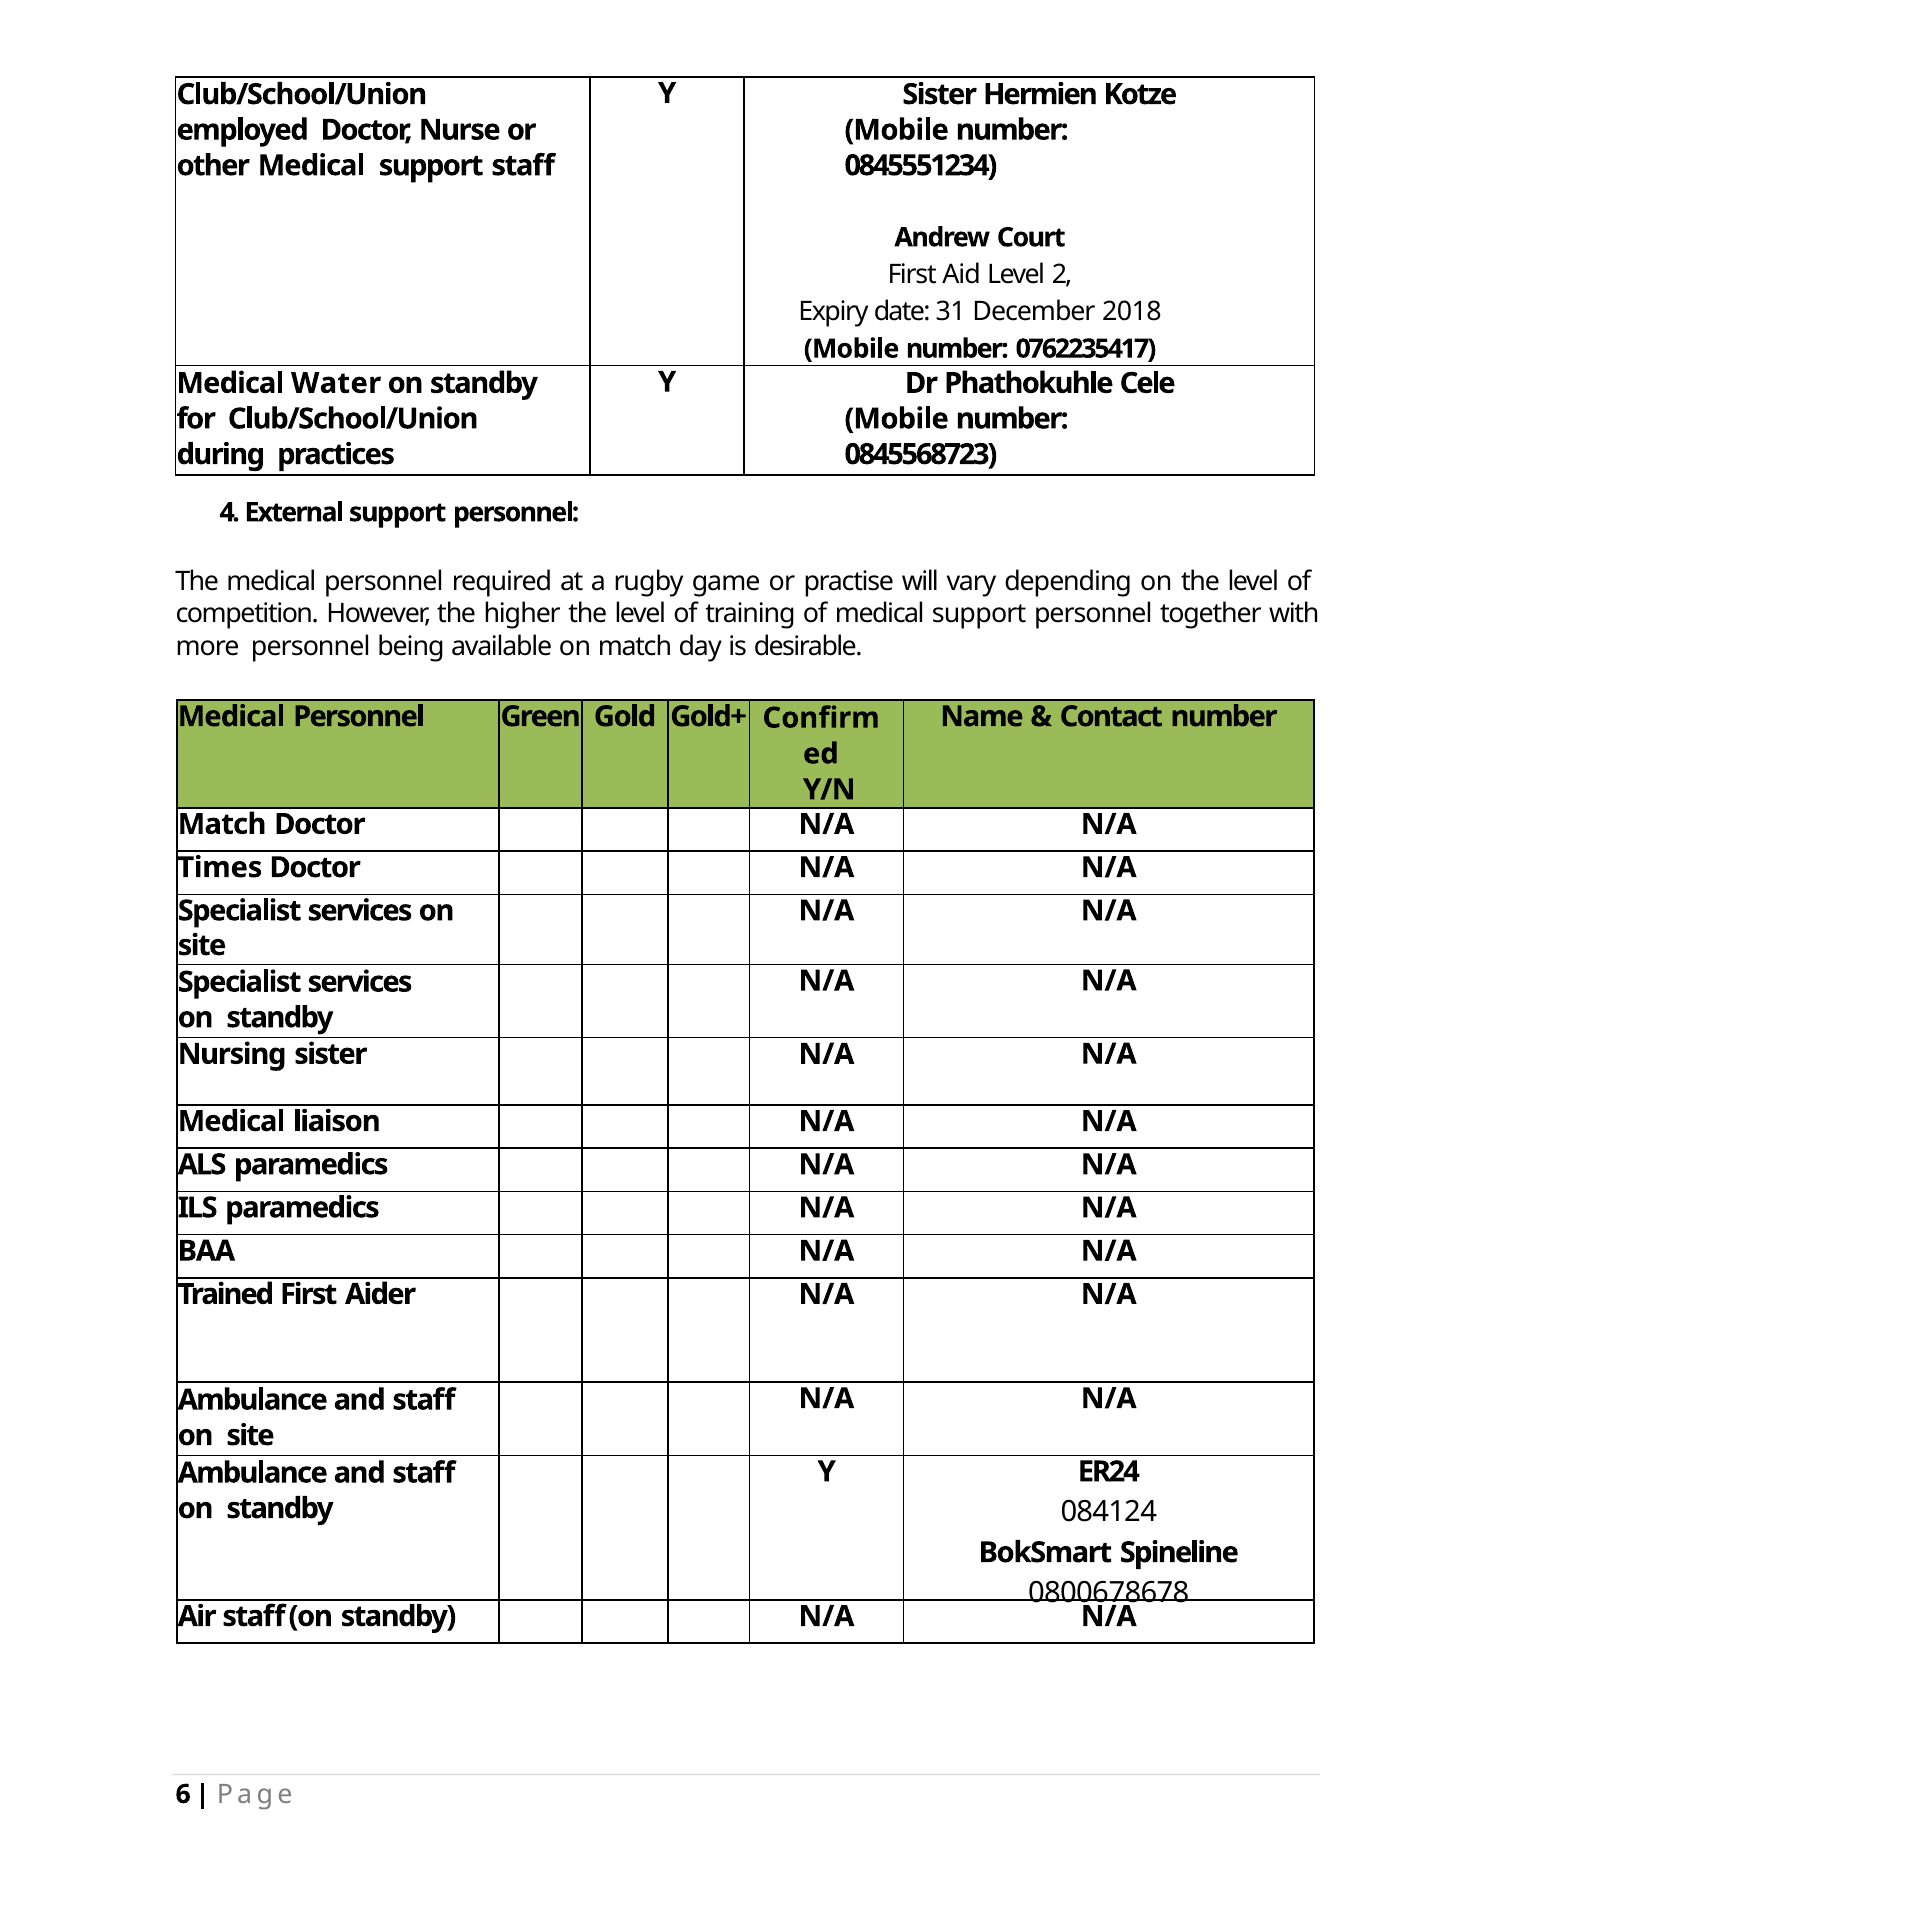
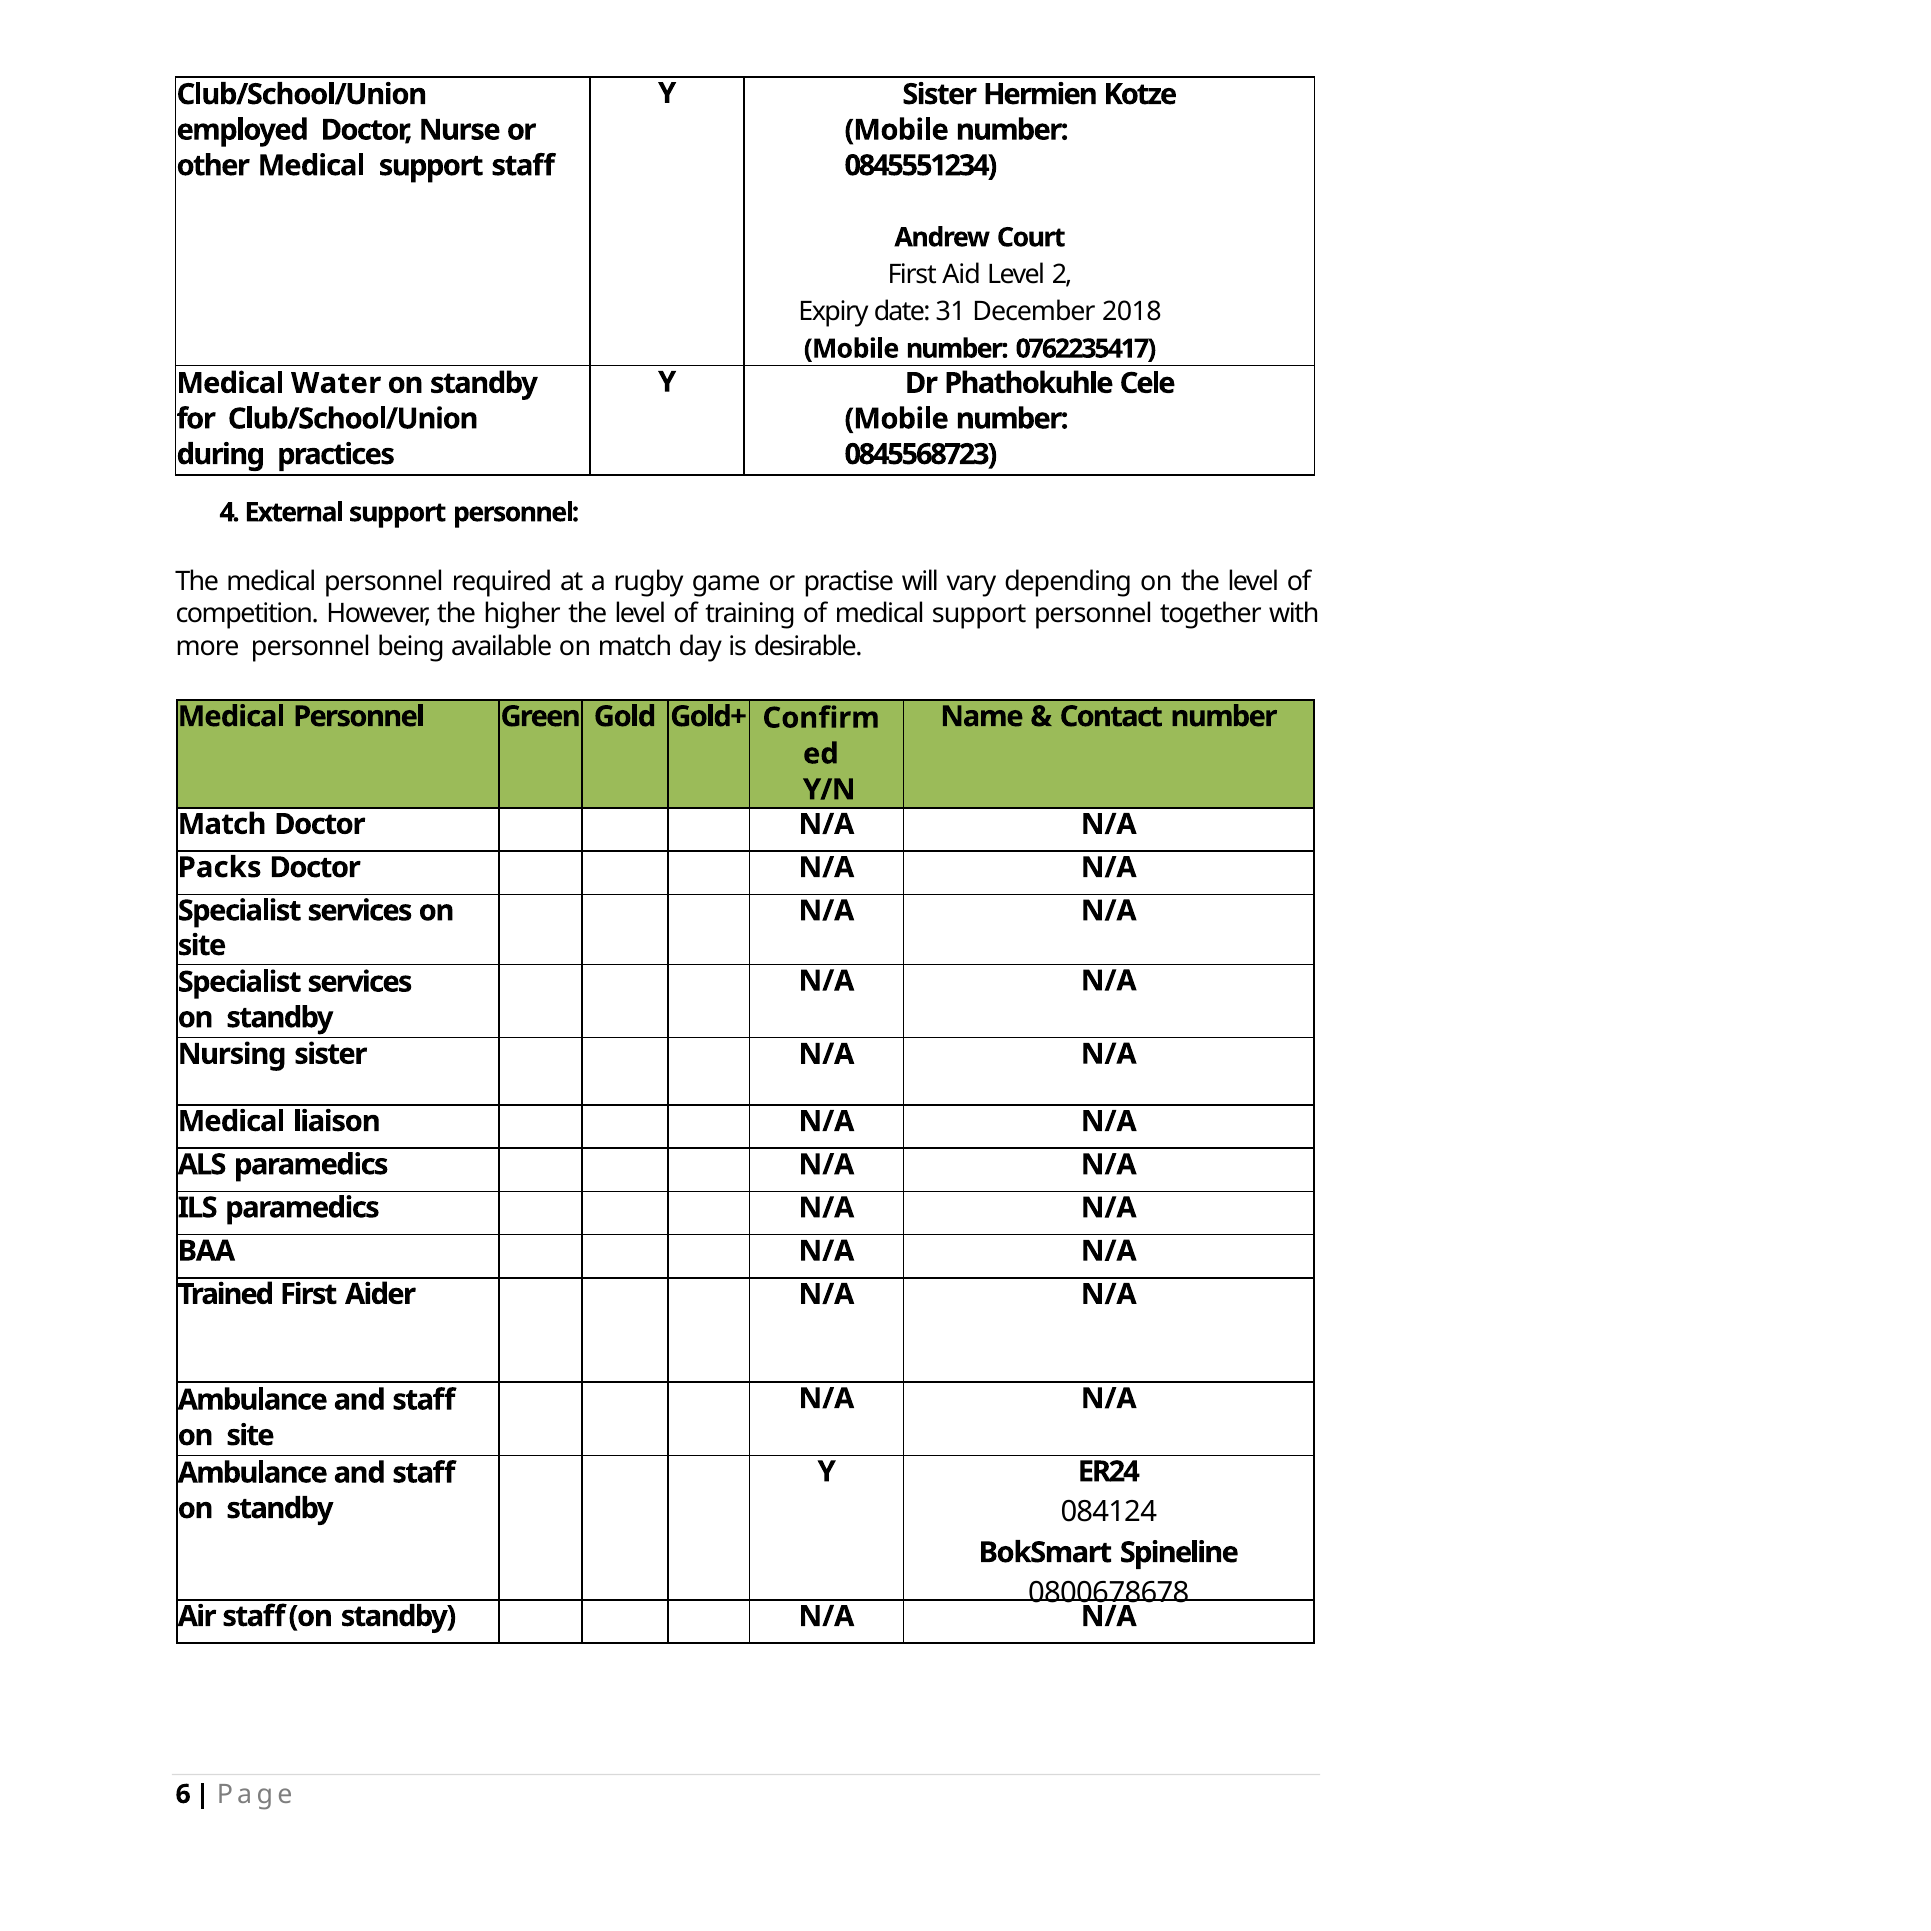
Times: Times -> Packs
